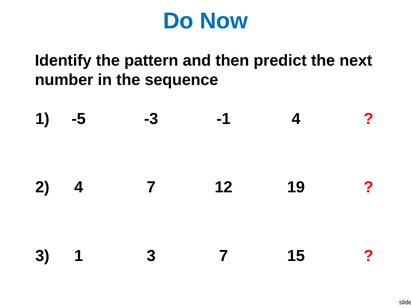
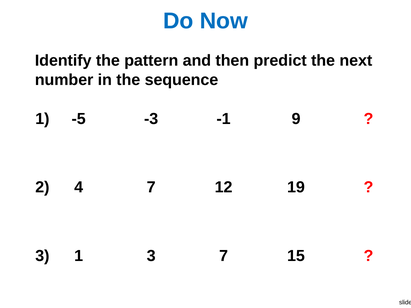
-1 4: 4 -> 9
